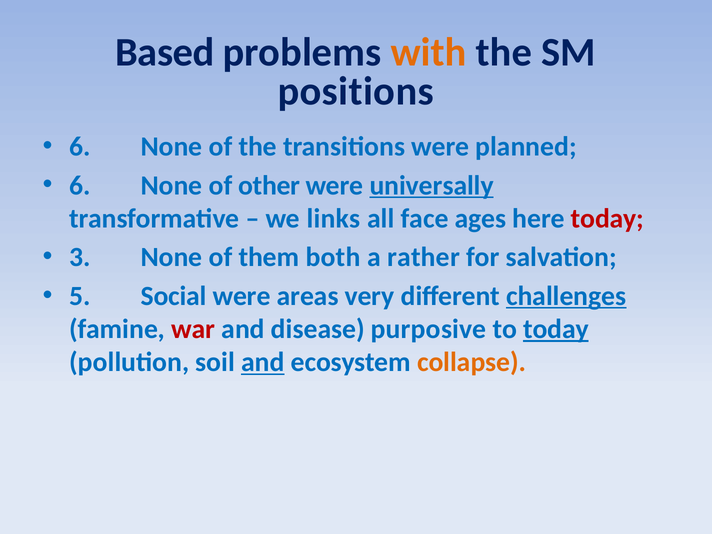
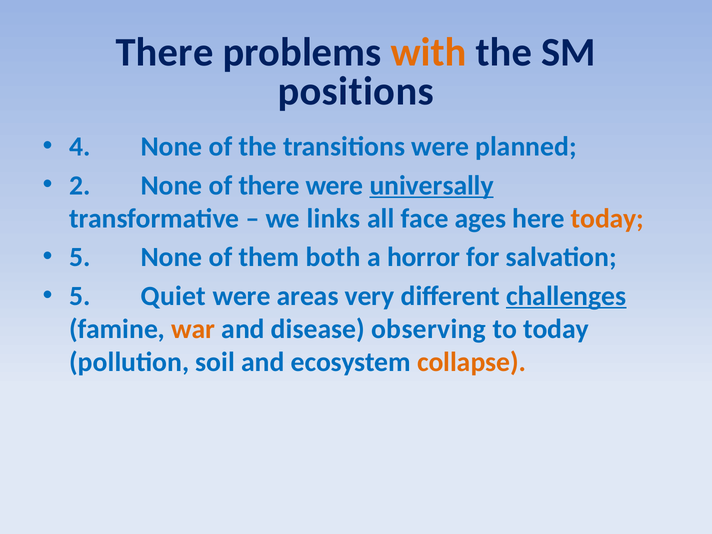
Based at (165, 52): Based -> There
6 at (80, 147): 6 -> 4
6 at (80, 185): 6 -> 2
of other: other -> there
today at (607, 219) colour: red -> orange
3 at (80, 257): 3 -> 5
rather: rather -> horror
Social: Social -> Quiet
war colour: red -> orange
purposive: purposive -> observing
today at (556, 329) underline: present -> none
and at (263, 362) underline: present -> none
